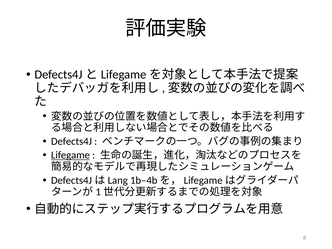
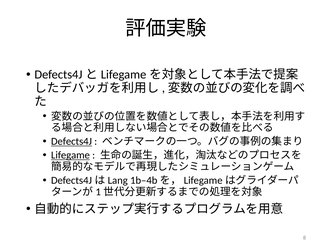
Defects4J underline: none -> present
